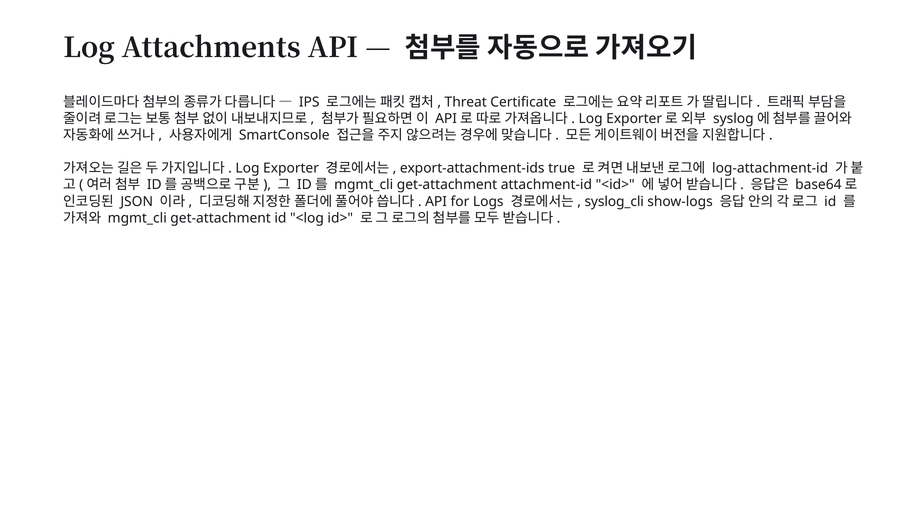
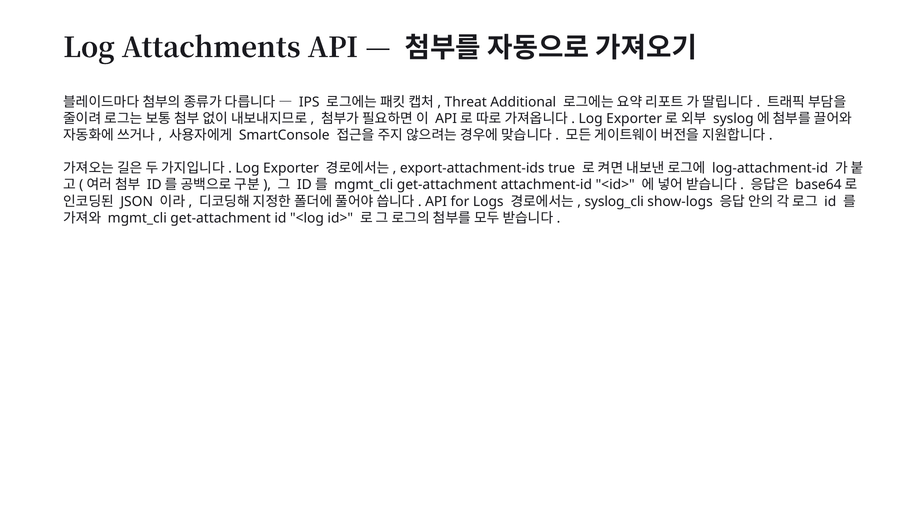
Certificate: Certificate -> Additional
